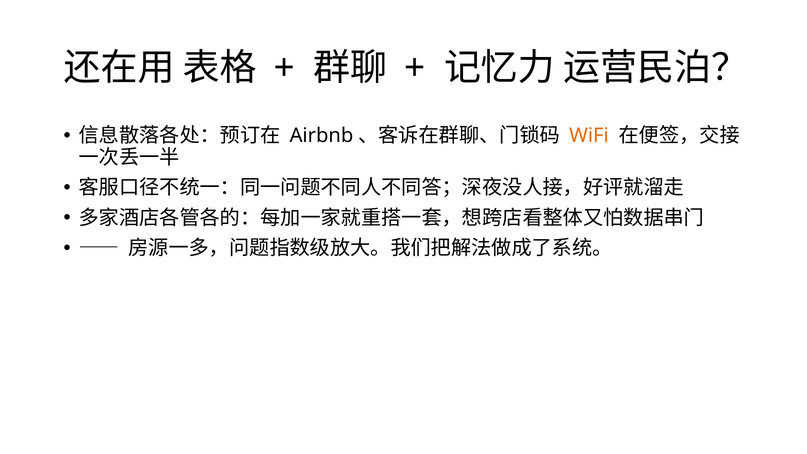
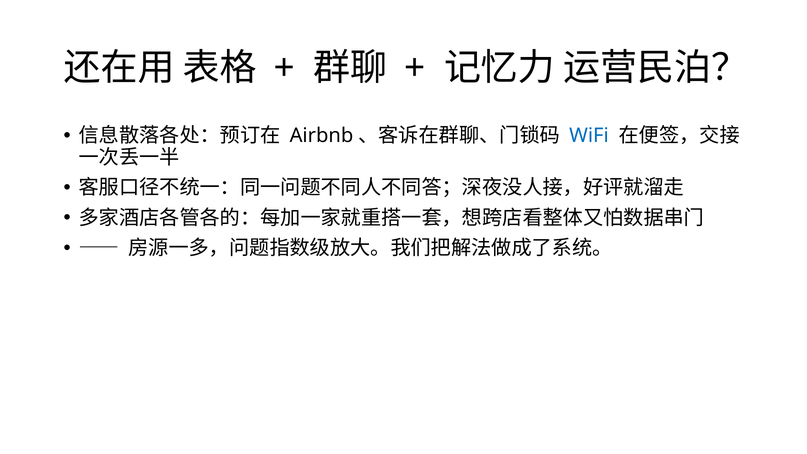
WiFi colour: orange -> blue
